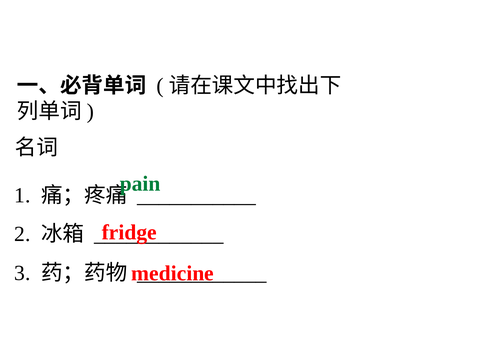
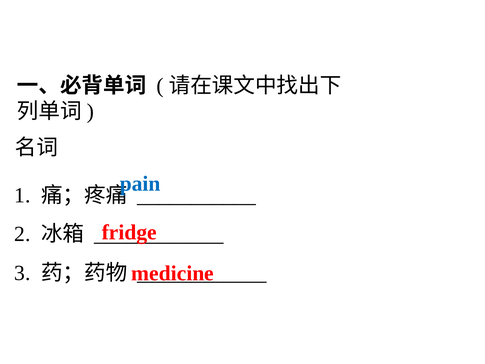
pain colour: green -> blue
